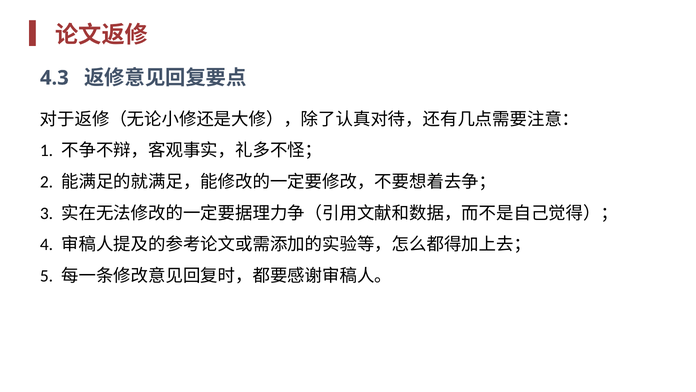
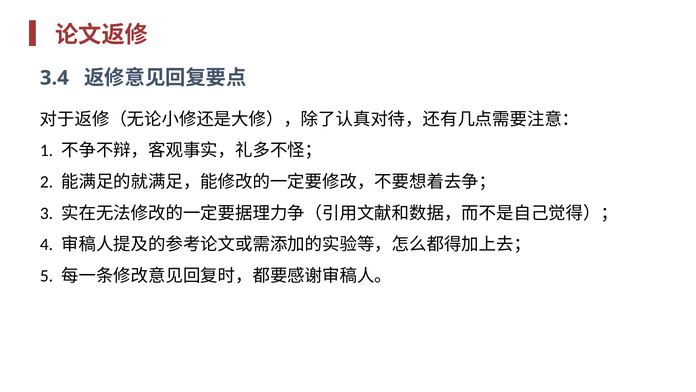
4.3: 4.3 -> 3.4
